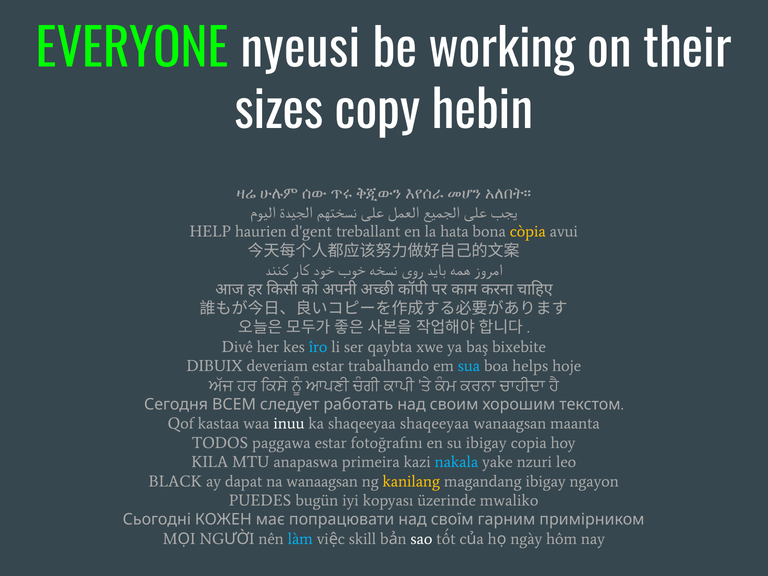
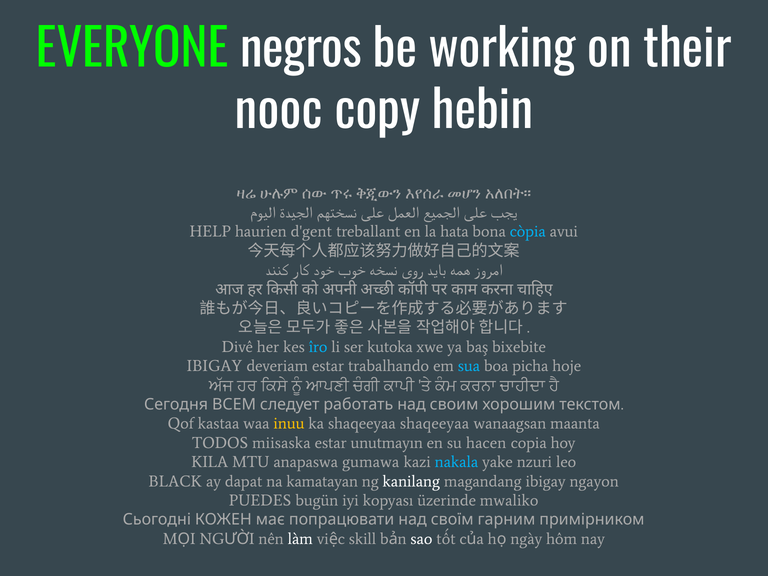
nyeusi: nyeusi -> negros
sizes: sizes -> nooc
còpia colour: yellow -> light blue
qaybta: qaybta -> kutoka
DIBUIX at (214, 366): DIBUIX -> IBIGAY
helps: helps -> picha
inuu colour: white -> yellow
paggawa: paggawa -> miisaska
fotoğrafını: fotoğrafını -> unutmayın
su ibigay: ibigay -> hacen
primeira: primeira -> gumawa
na wanaagsan: wanaagsan -> kamatayan
kanilang colour: yellow -> white
làm colour: light blue -> white
